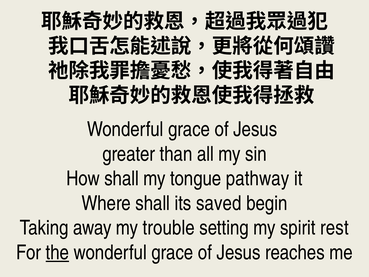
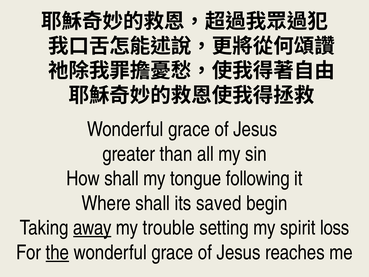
pathway: pathway -> following
away underline: none -> present
rest: rest -> loss
